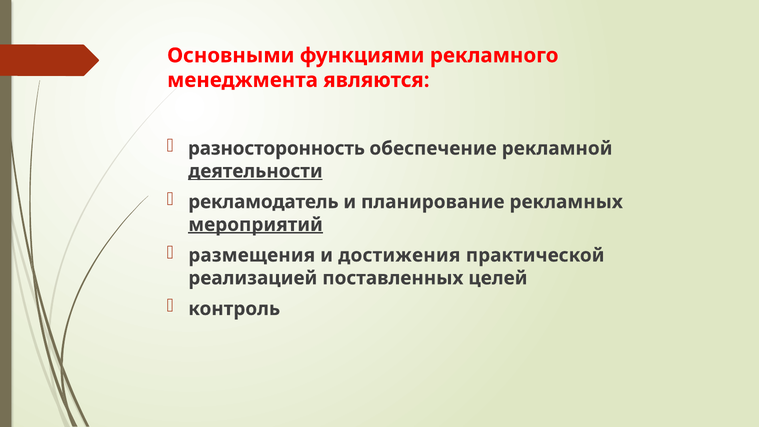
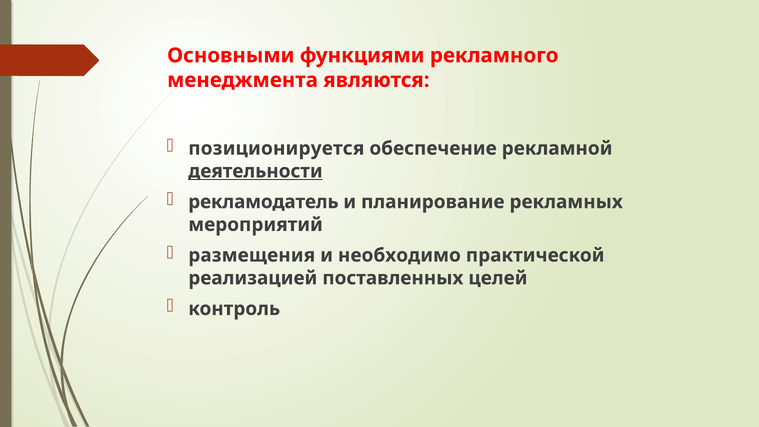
разносторонность: разносторонность -> позиционируется
мероприятий underline: present -> none
достижения: достижения -> необходимо
